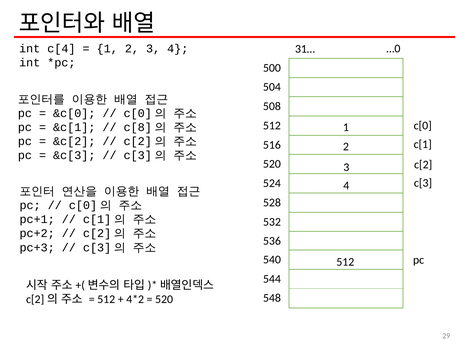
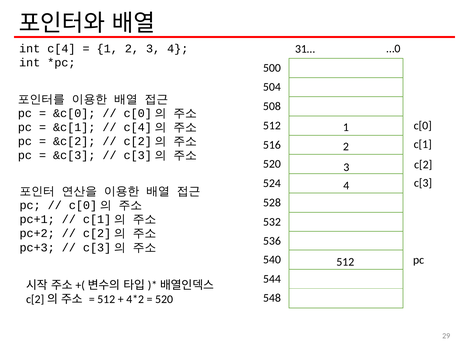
c[8 at (138, 127): c[8 -> c[4
